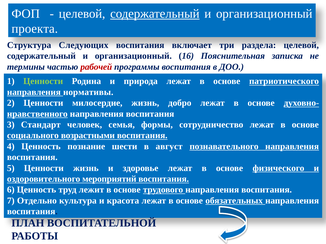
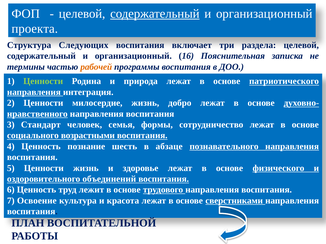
рабочей colour: red -> orange
нормативы: нормативы -> интеграция
шести: шести -> шесть
август: август -> абзаце
мероприятий: мероприятий -> объединений
Отдельно: Отдельно -> Освоение
обязательных: обязательных -> сверстниками
